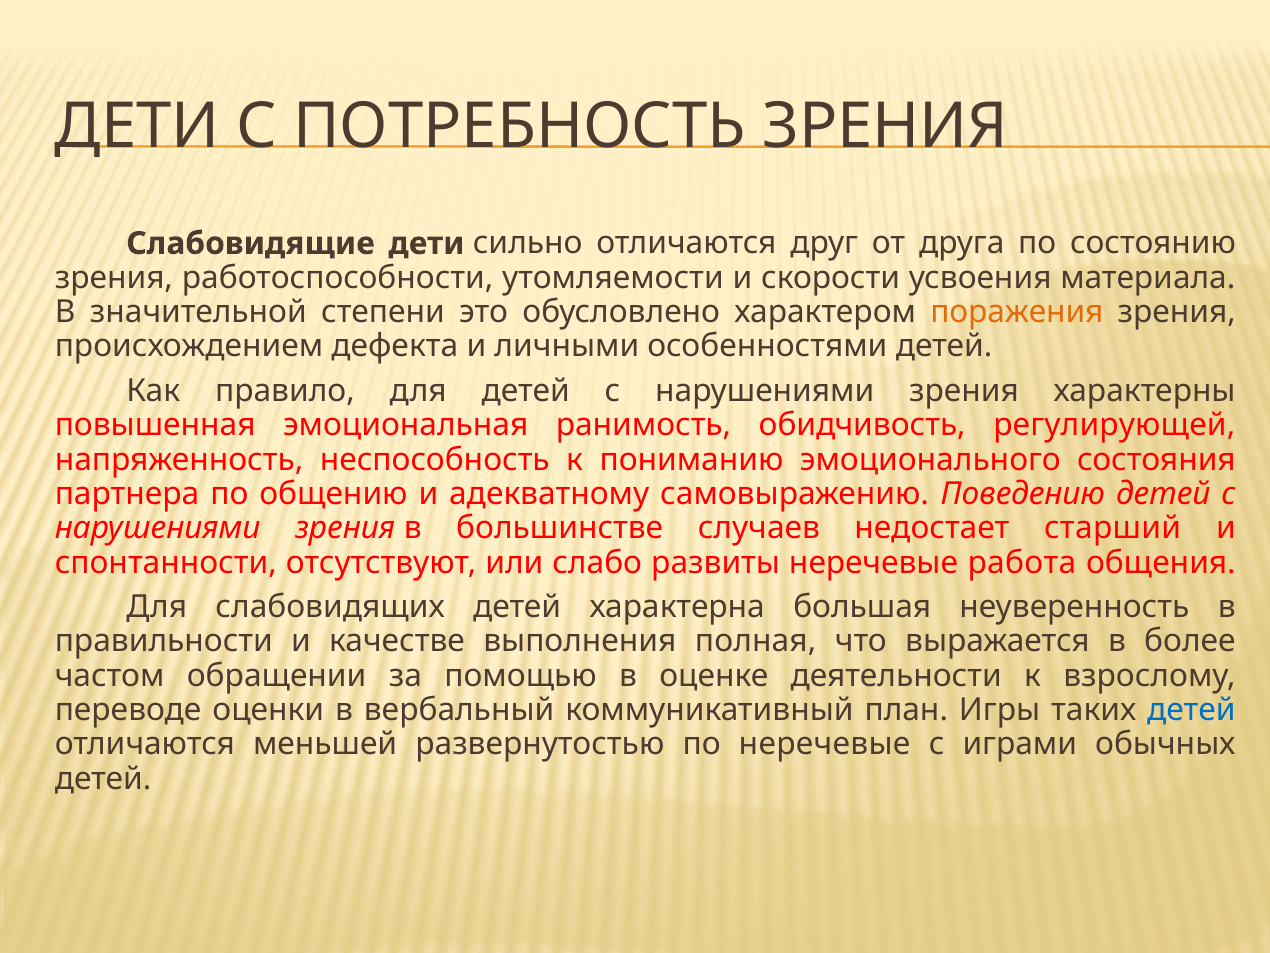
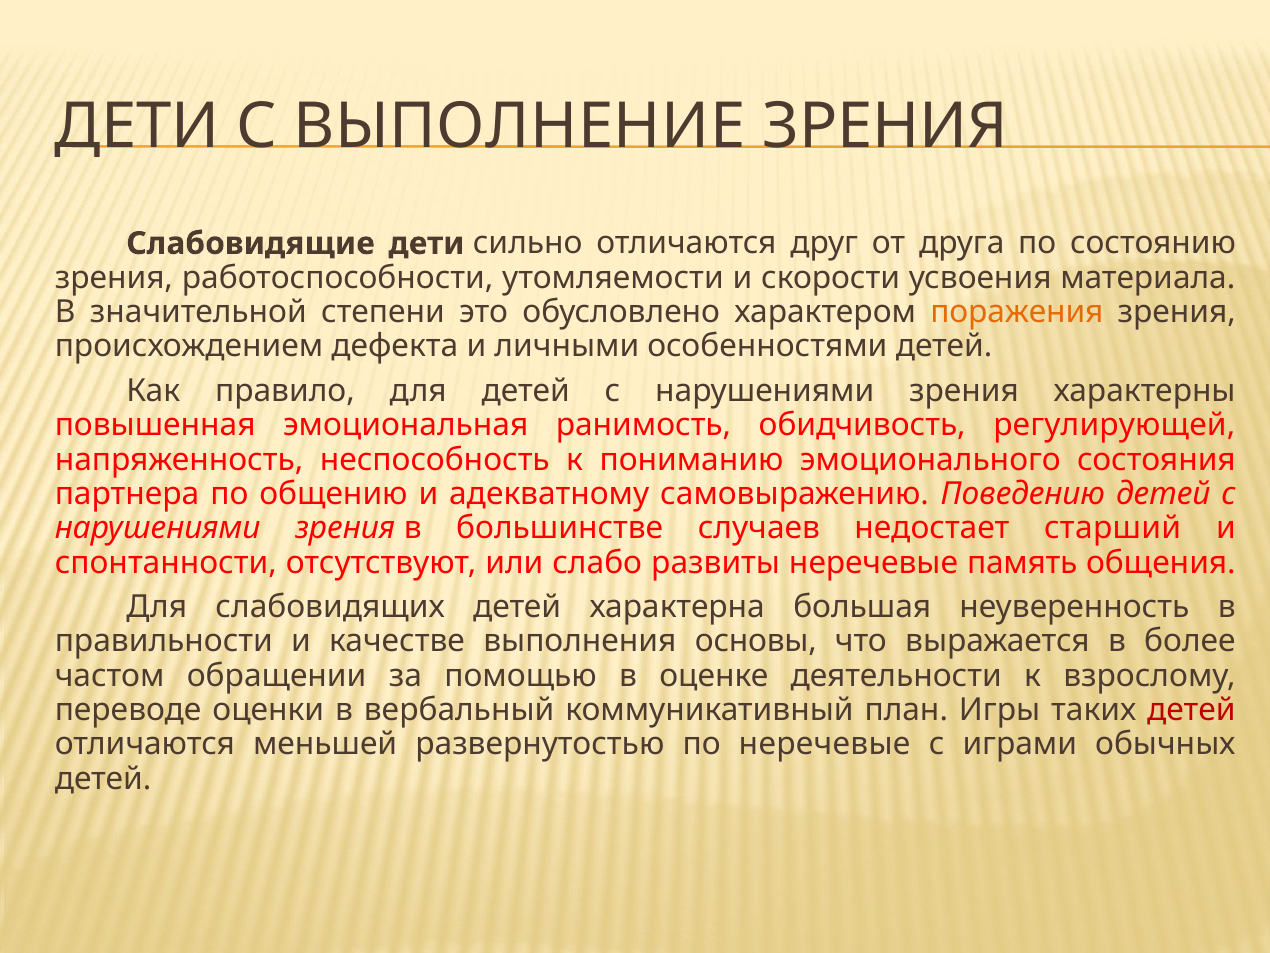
ПОТРЕБНОСТЬ: ПОТРЕБНОСТЬ -> ВЫПОЛНЕНИЕ
работа: работа -> память
полная: полная -> основы
детей at (1191, 710) colour: blue -> red
